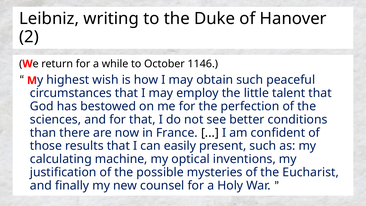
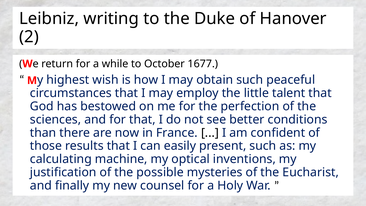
1146: 1146 -> 1677
